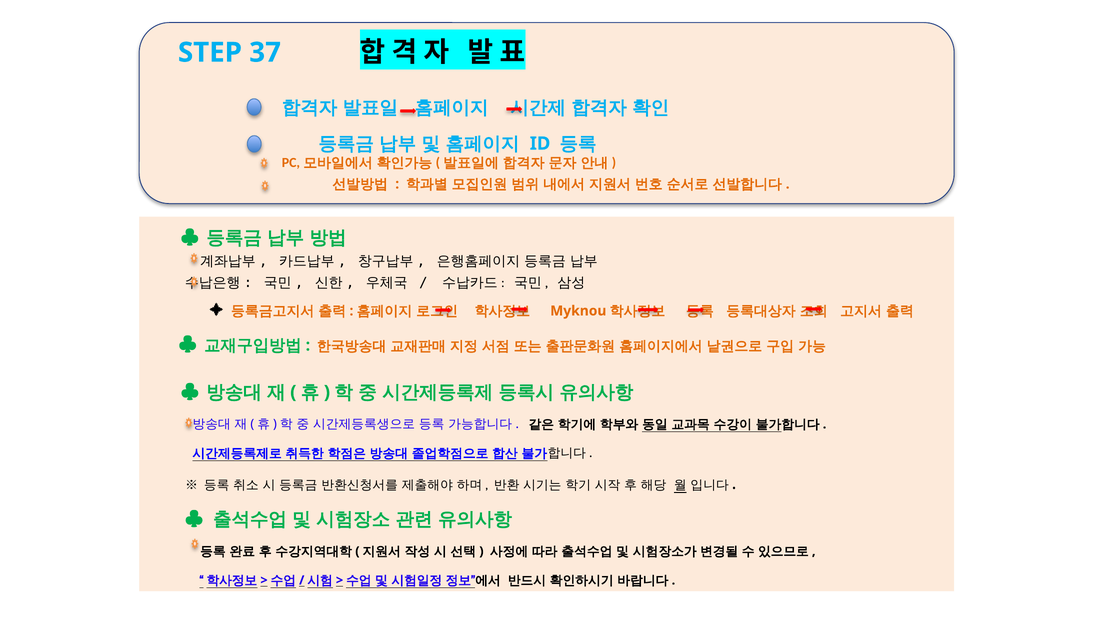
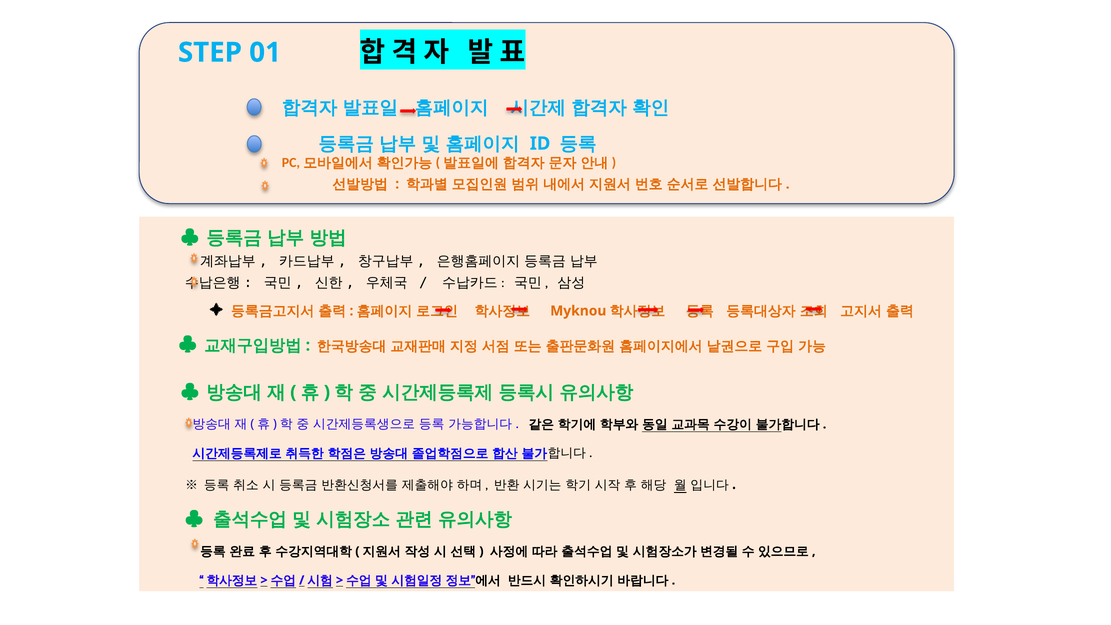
37: 37 -> 01
